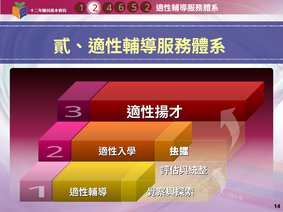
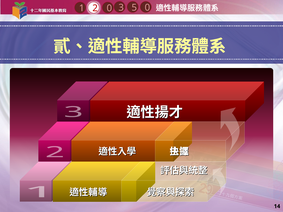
2 4: 4 -> 0
6: 6 -> 3
5 2: 2 -> 0
